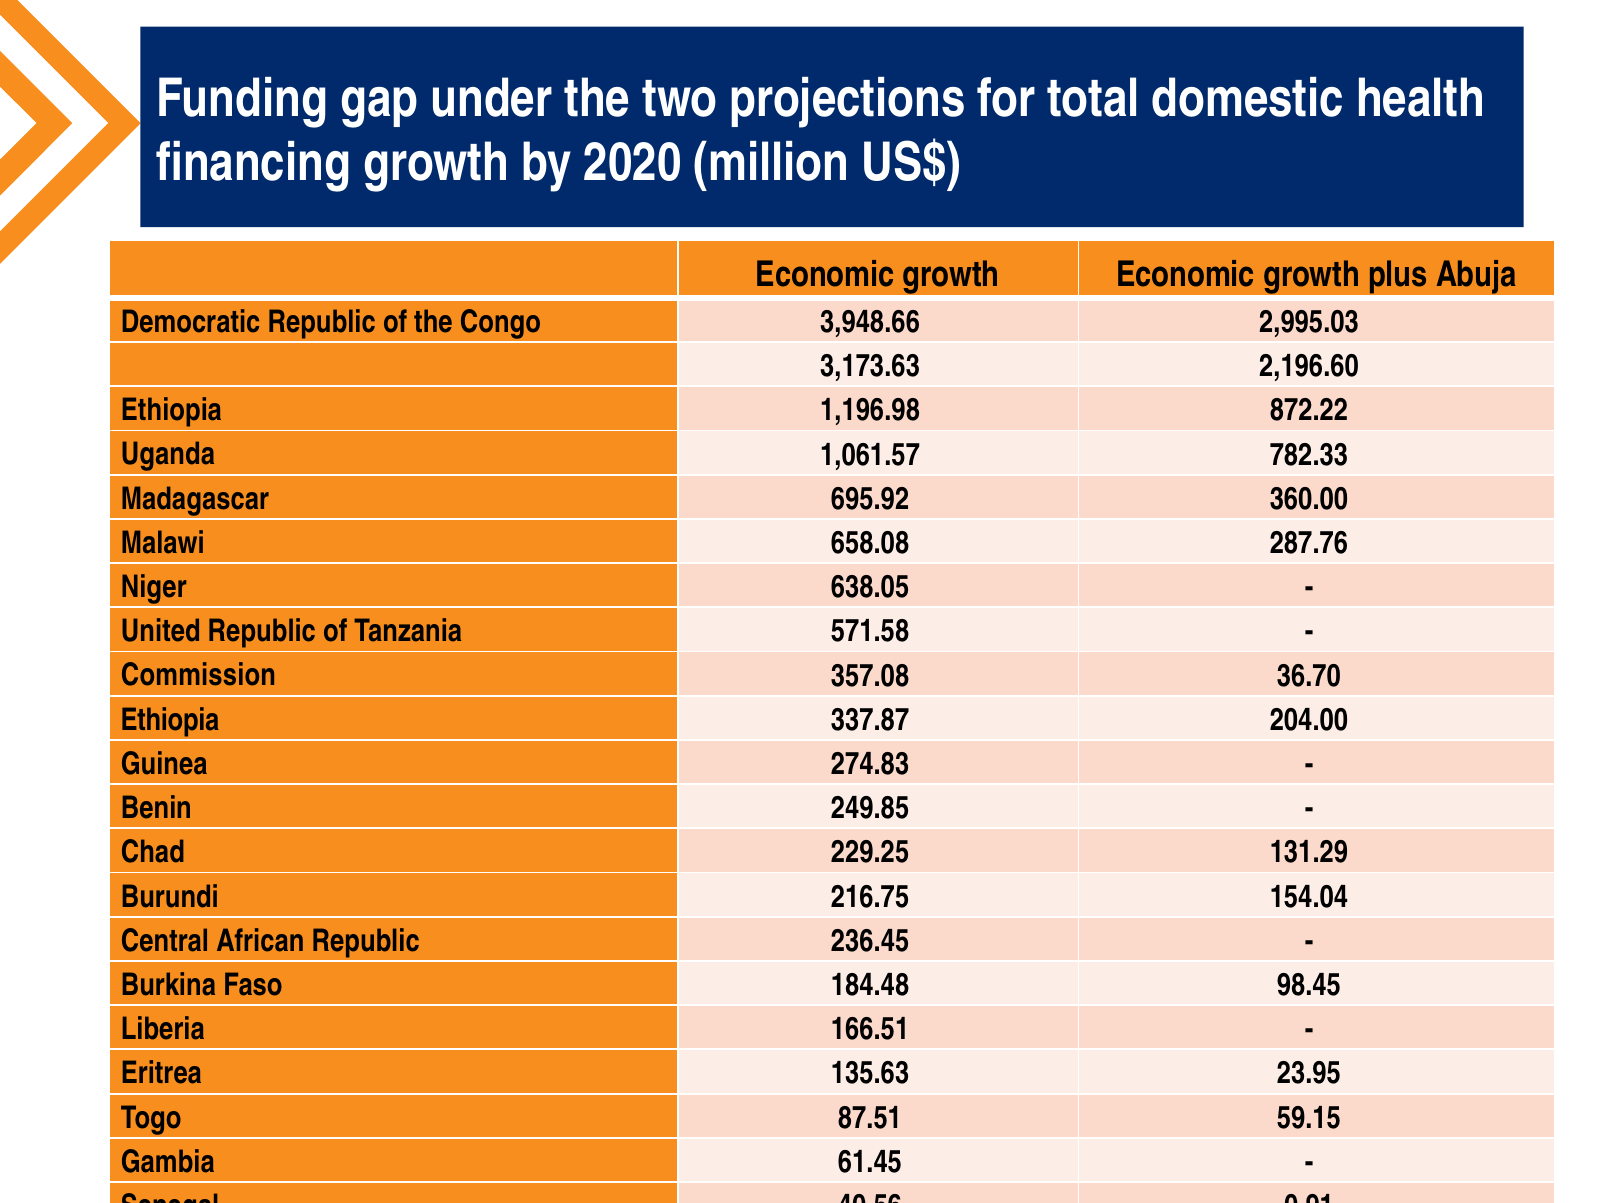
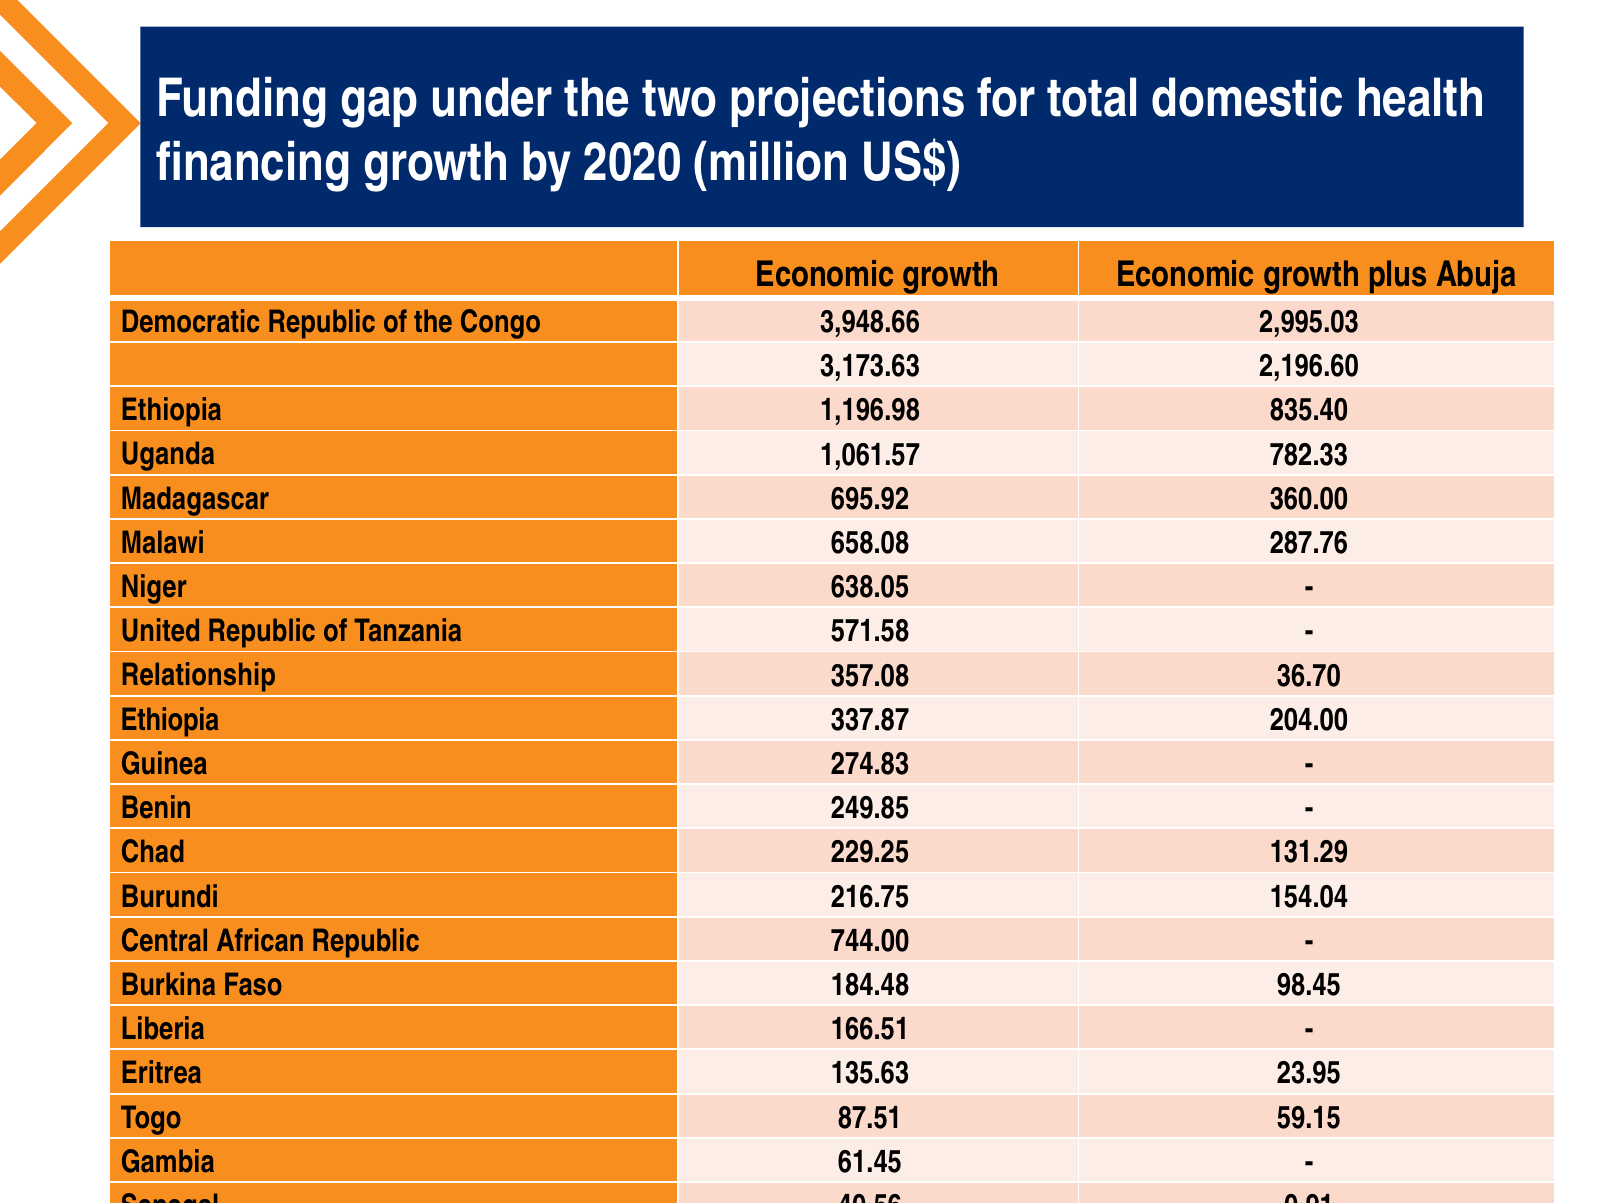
872.22: 872.22 -> 835.40
Commission: Commission -> Relationship
236.45: 236.45 -> 744.00
